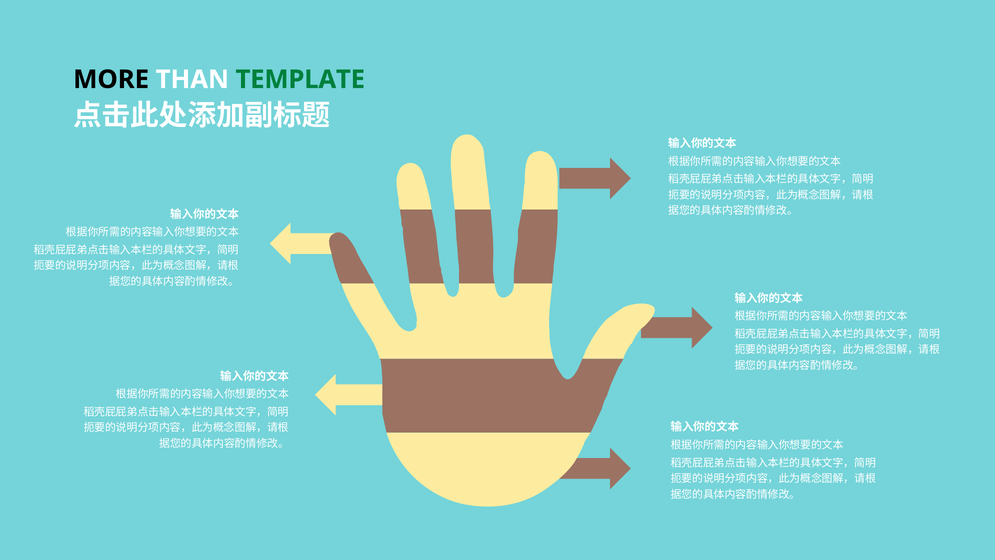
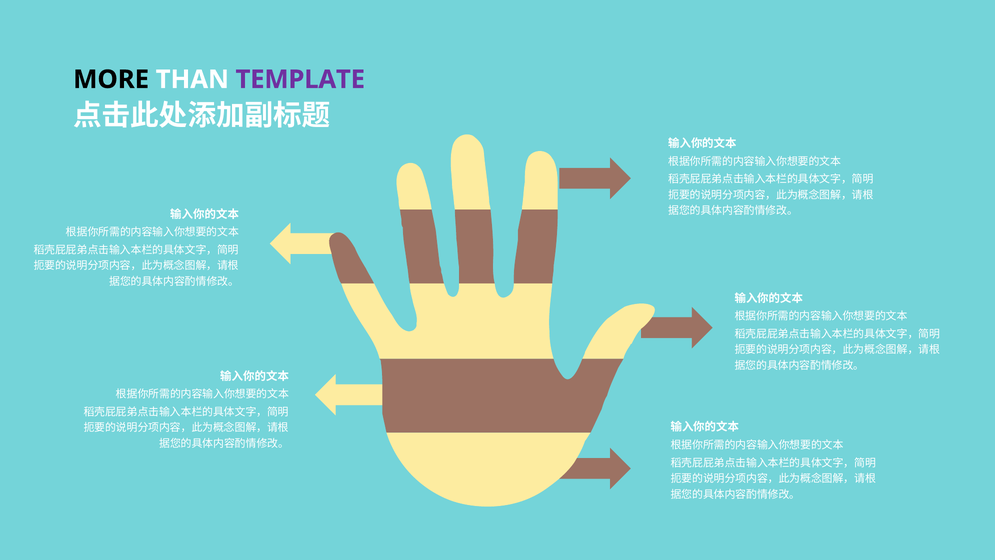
TEMPLATE colour: green -> purple
